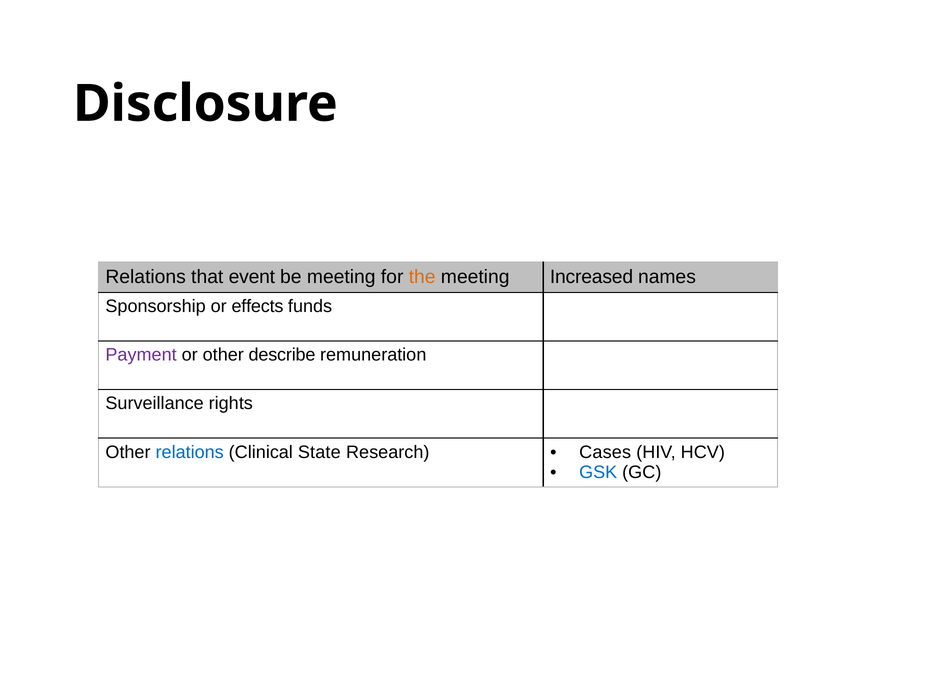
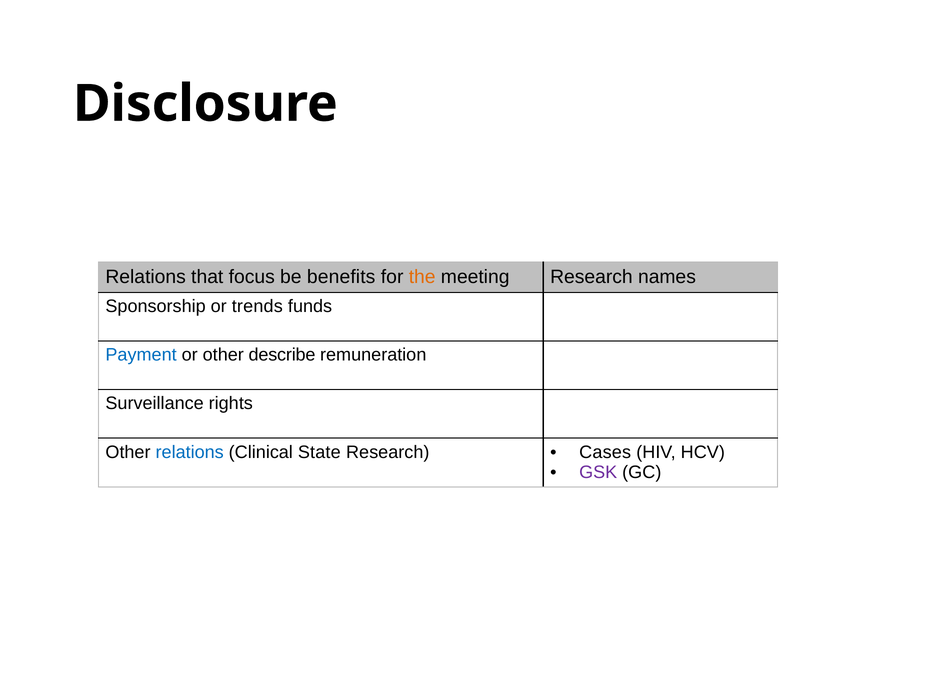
event: event -> focus
be meeting: meeting -> benefits
meeting Increased: Increased -> Research
effects: effects -> trends
Payment colour: purple -> blue
GSK colour: blue -> purple
